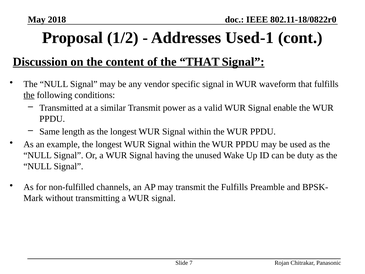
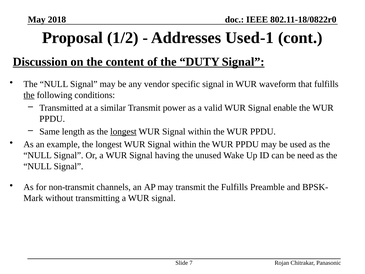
the THAT: THAT -> DUTY
longest at (123, 131) underline: none -> present
duty: duty -> need
non-fulfilled: non-fulfilled -> non-transmit
